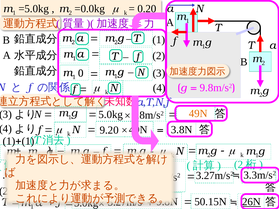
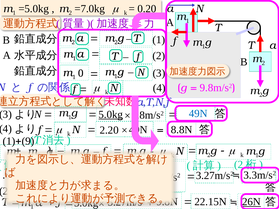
=0.0kg: =0.0kg -> =7.0kg
5.0kg at (111, 115) underline: none -> present
49N at (198, 114) colour: orange -> blue
3.8N: 3.8N -> 8.8N
9.20: 9.20 -> 2.20
1 at (28, 141): 1 -> 9
50.15N: 50.15N -> 22.15N
